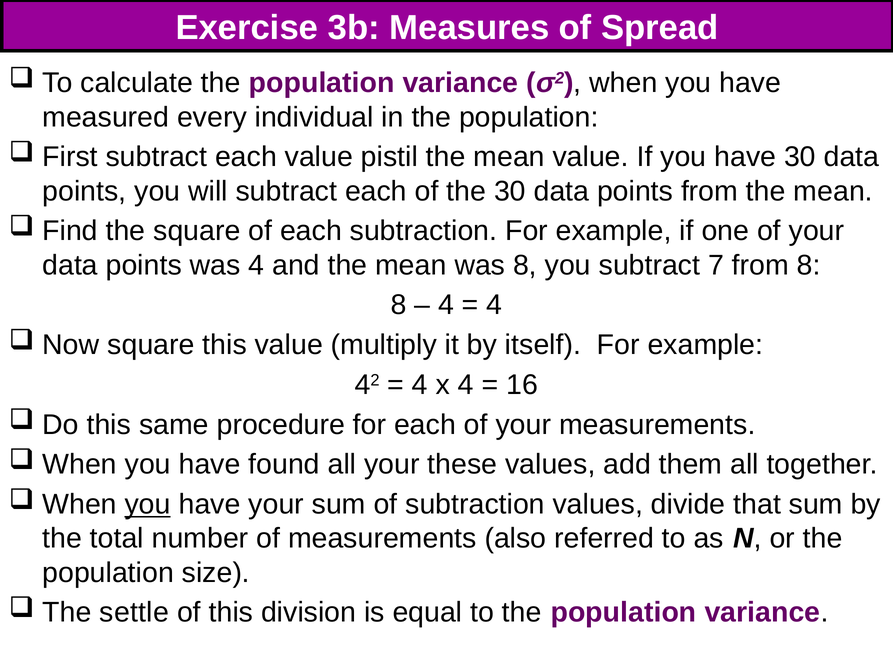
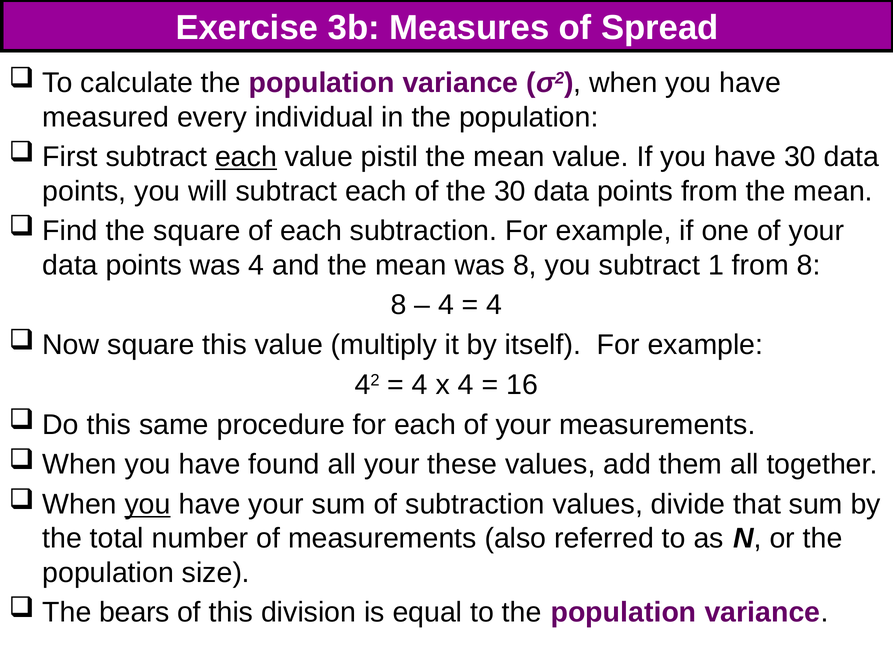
each at (246, 157) underline: none -> present
7: 7 -> 1
settle: settle -> bears
